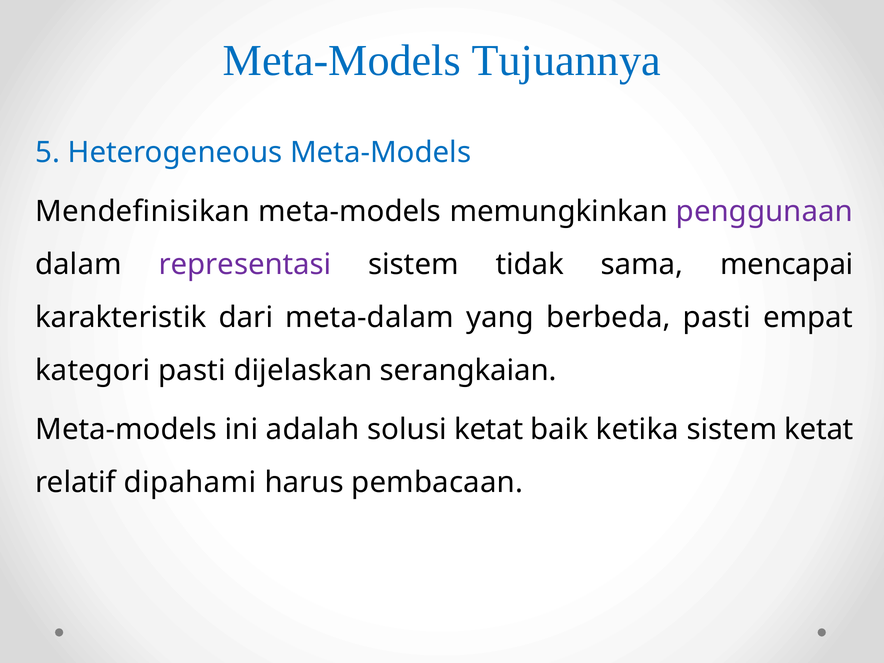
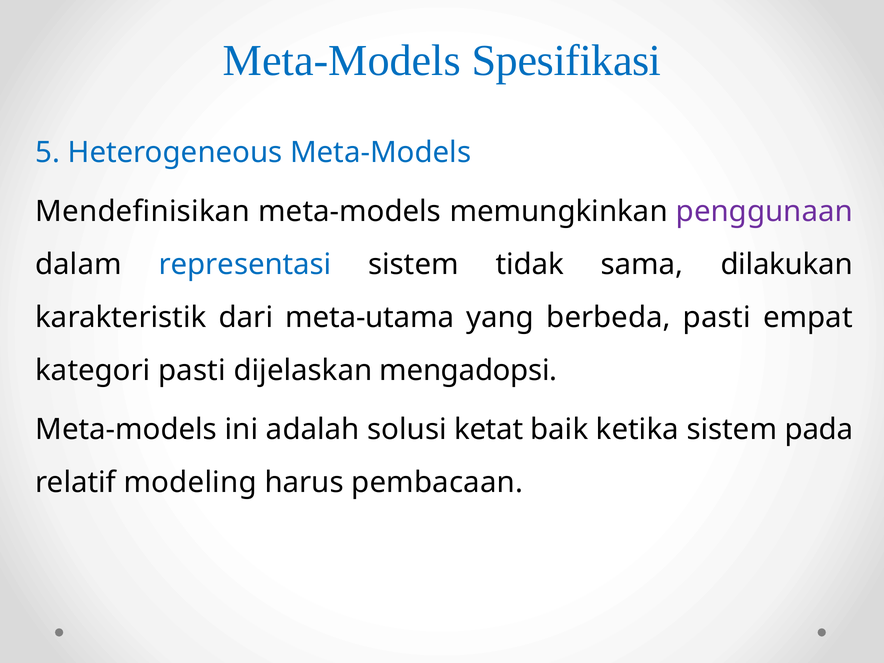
Tujuannya: Tujuannya -> Spesifikasi
representasi colour: purple -> blue
mencapai: mencapai -> dilakukan
meta-dalam: meta-dalam -> meta-utama
serangkaian: serangkaian -> mengadopsi
sistem ketat: ketat -> pada
dipahami: dipahami -> modeling
